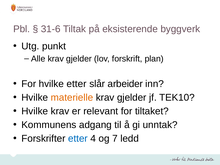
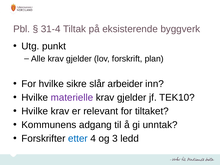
31-6: 31-6 -> 31-4
hvilke etter: etter -> sikre
materielle colour: orange -> purple
7: 7 -> 3
